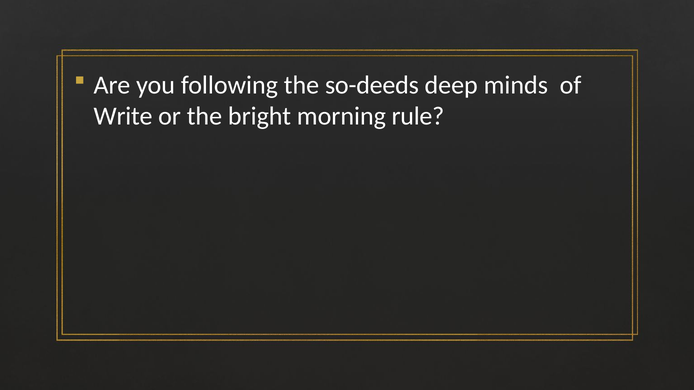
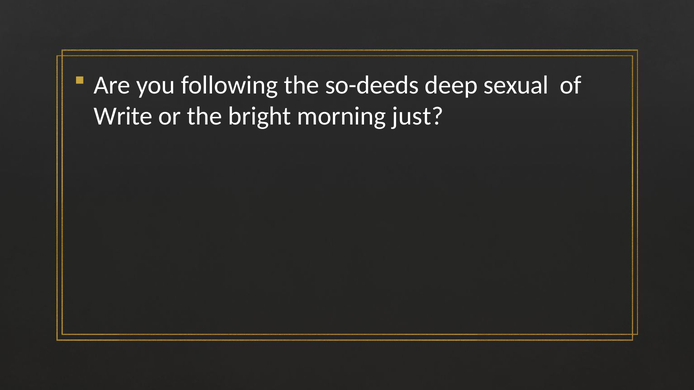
minds: minds -> sexual
rule: rule -> just
